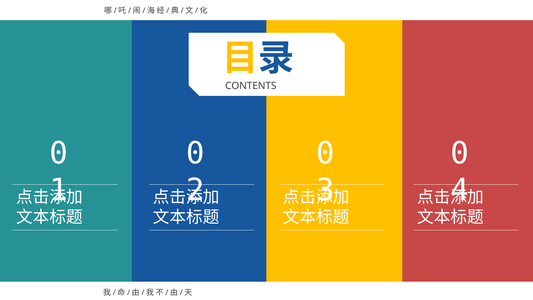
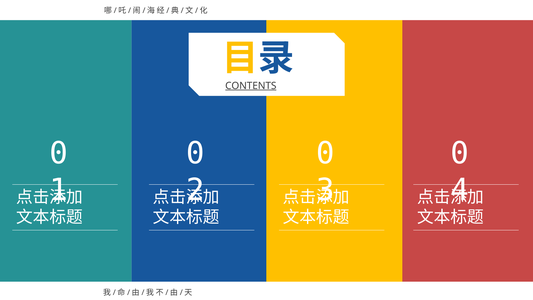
CONTENTS underline: none -> present
